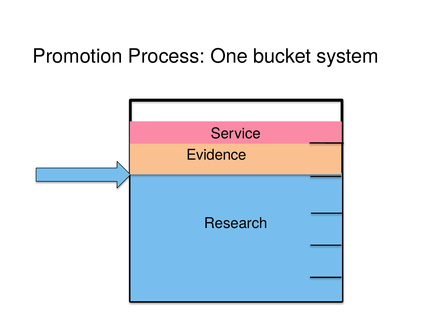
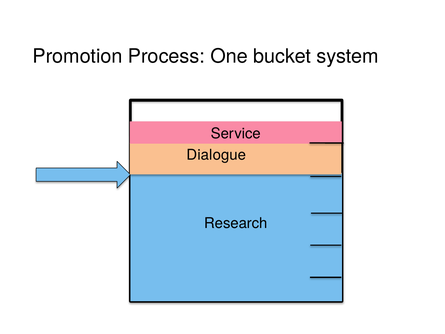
Evidence: Evidence -> Dialogue
